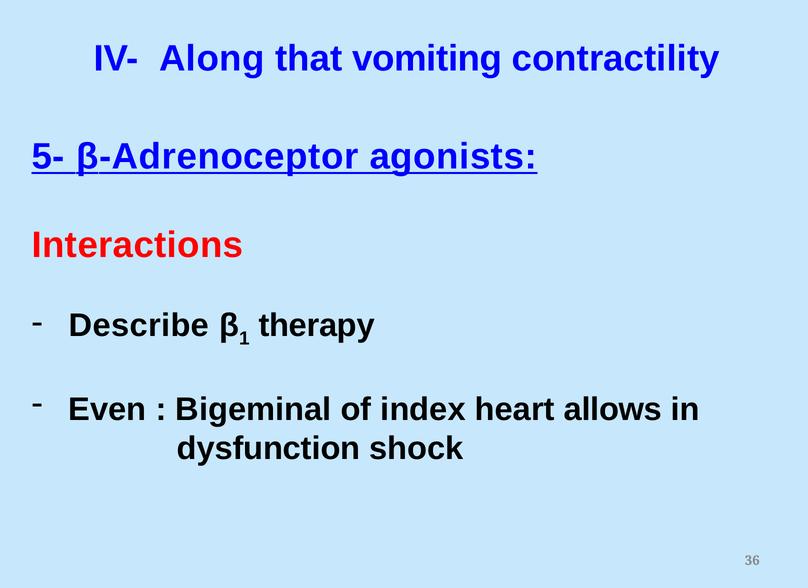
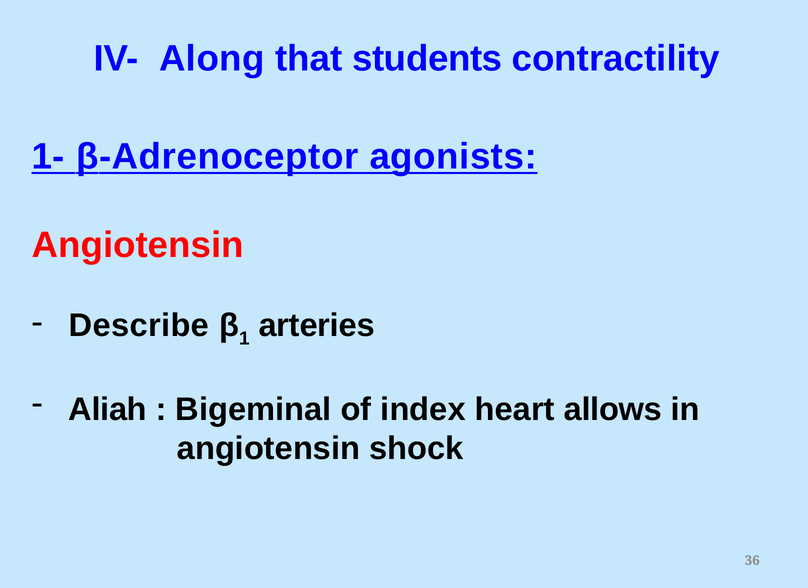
vomiting: vomiting -> students
5-: 5- -> 1-
Interactions at (138, 245): Interactions -> Angiotensin
therapy: therapy -> arteries
Even: Even -> Aliah
dysfunction at (269, 448): dysfunction -> angiotensin
